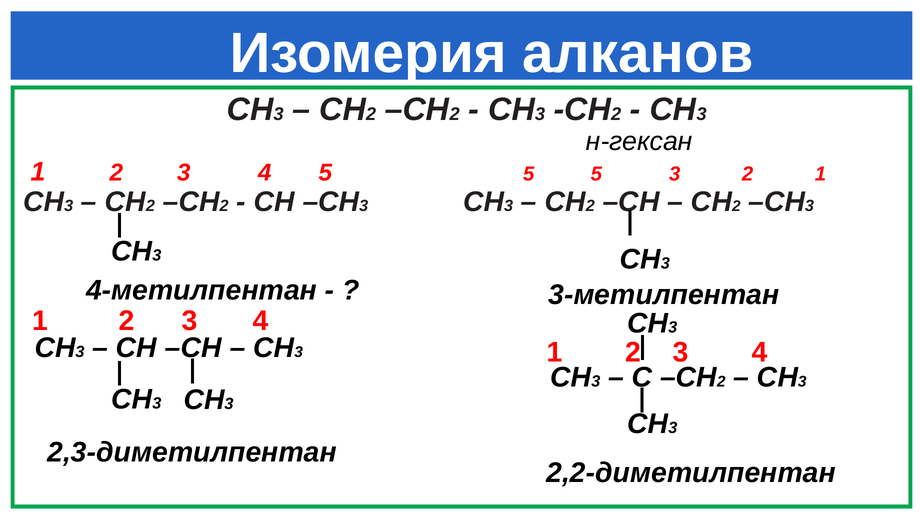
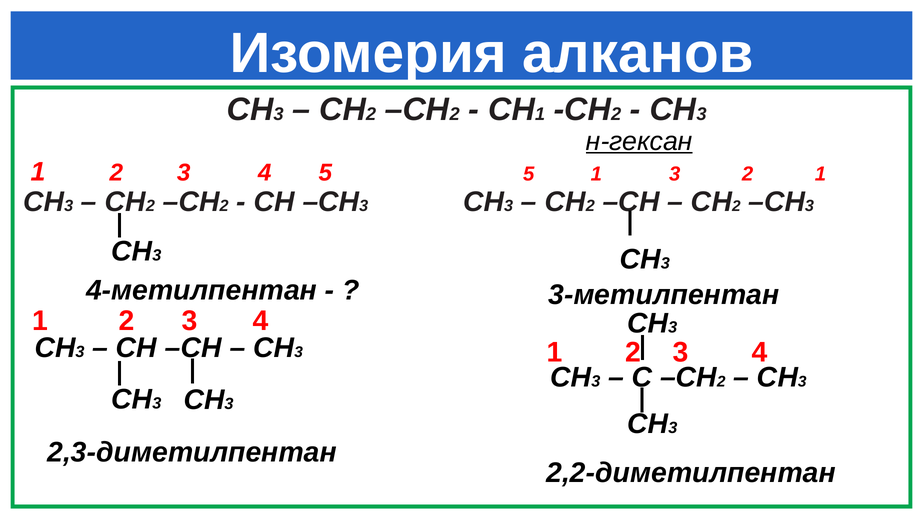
3 at (540, 114): 3 -> 1
н-гексан underline: none -> present
5 5 5: 5 -> 1
